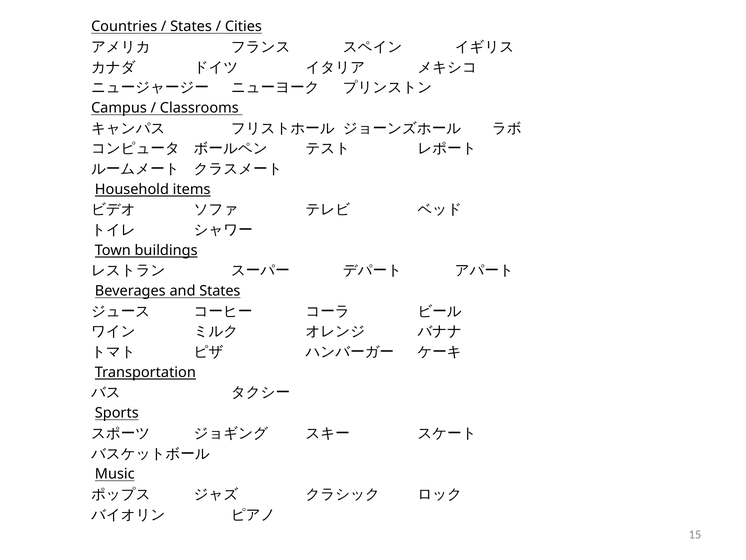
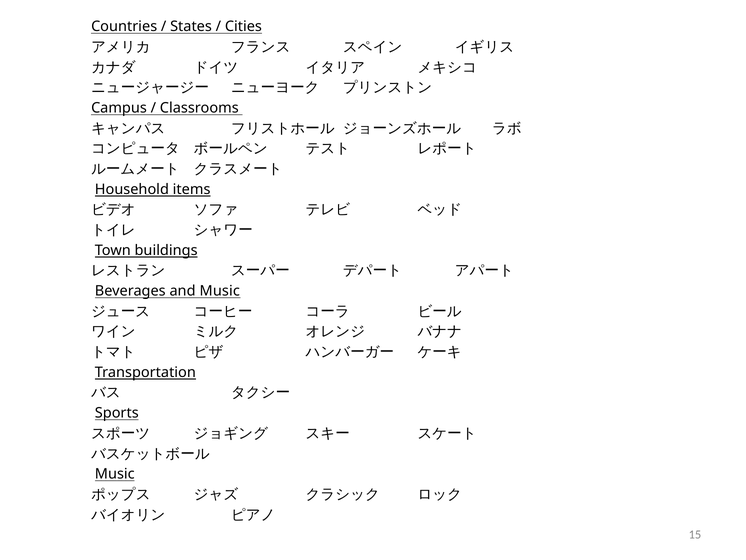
and States: States -> Music
